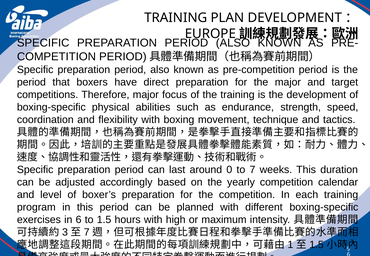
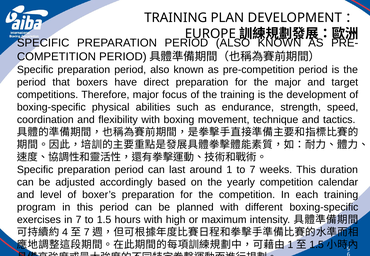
around 0: 0 -> 1
in 6: 6 -> 7
3: 3 -> 4
